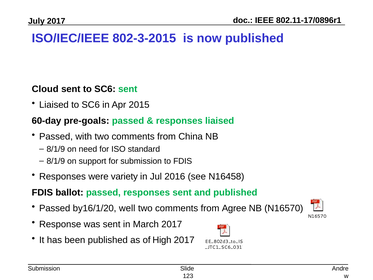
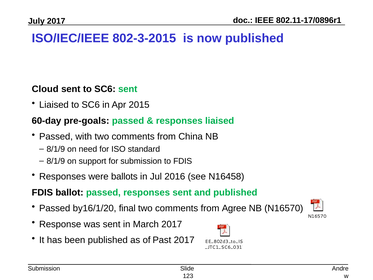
variety: variety -> ballots
well: well -> final
High: High -> Past
